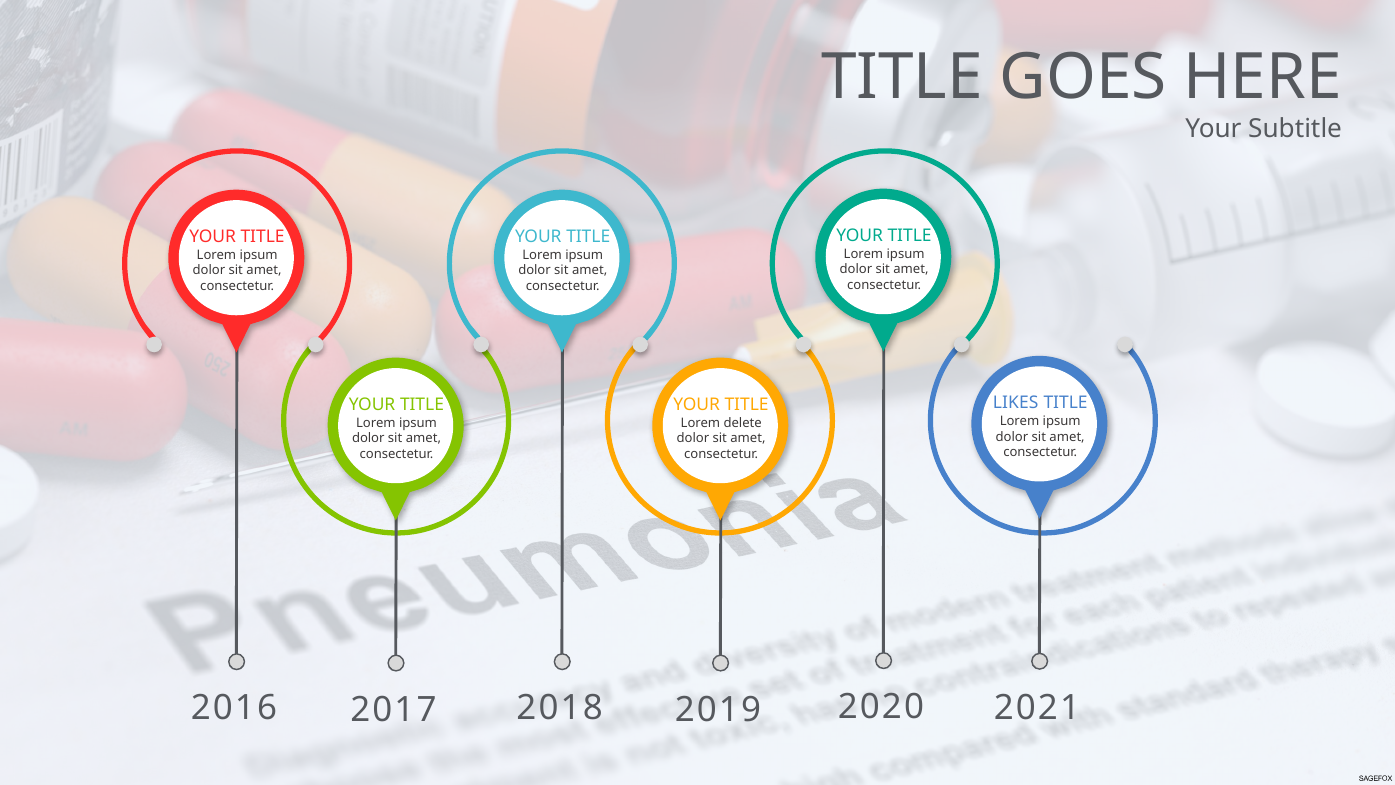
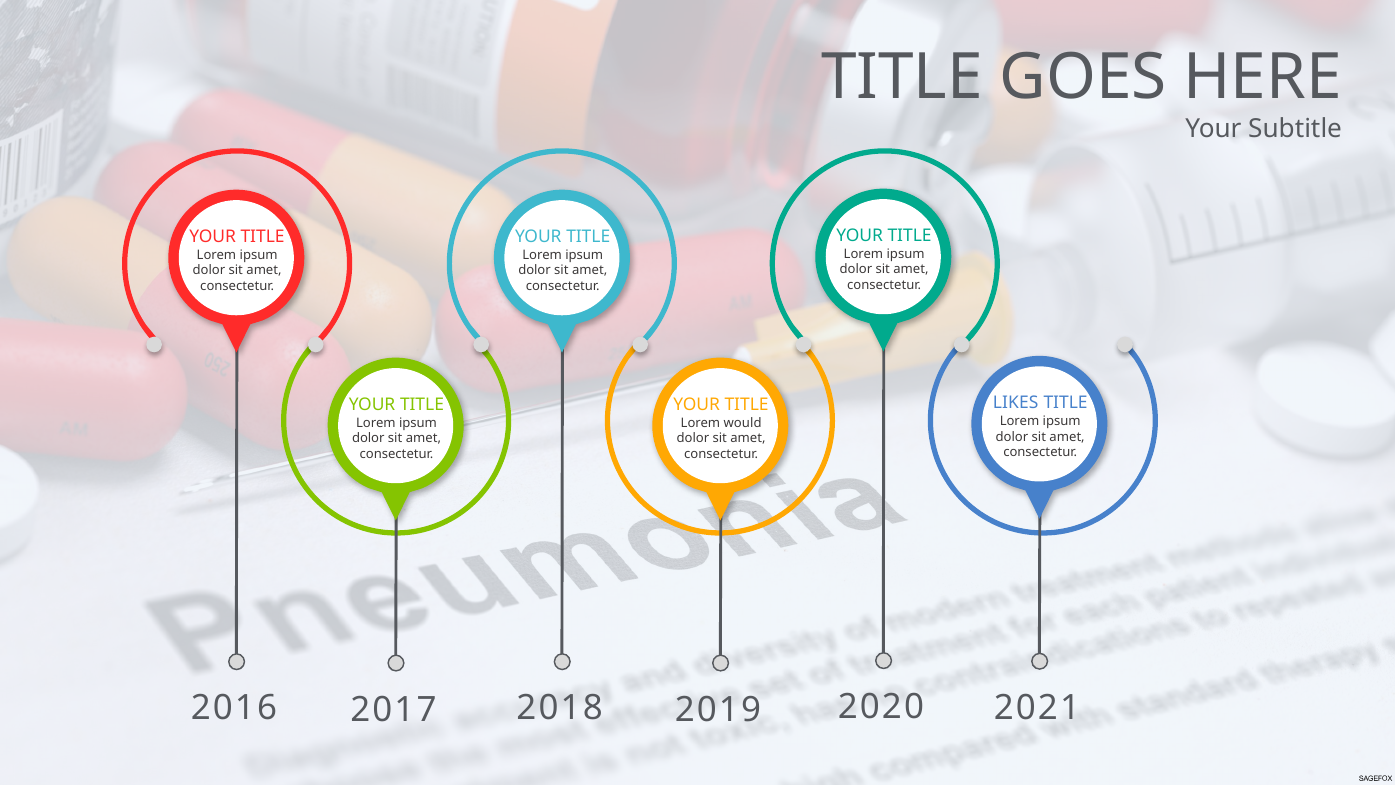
delete: delete -> would
